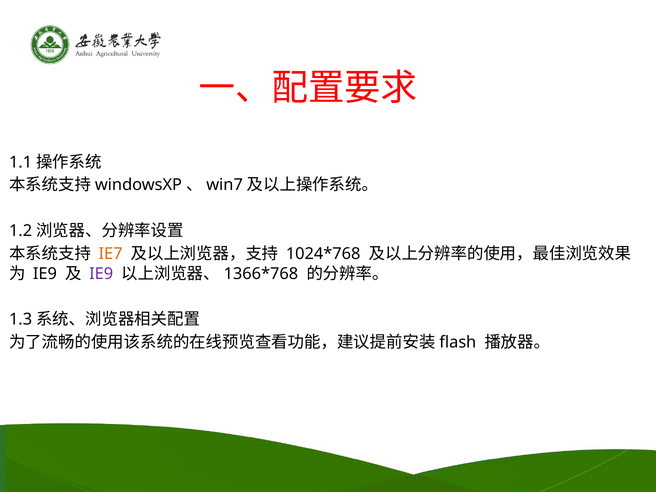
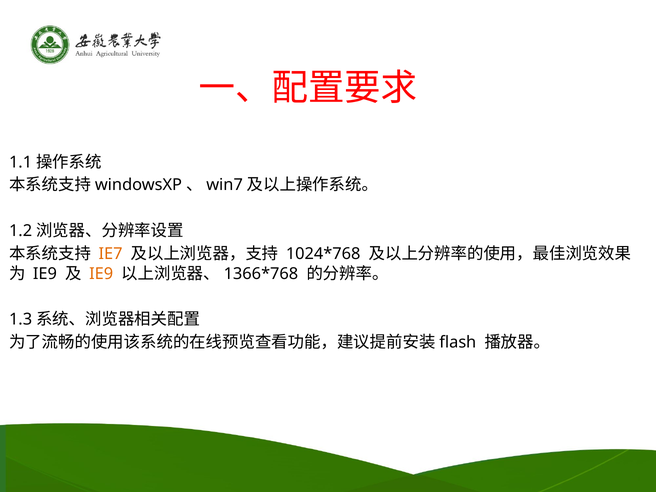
IE9 at (101, 274) colour: purple -> orange
